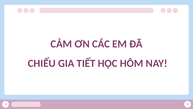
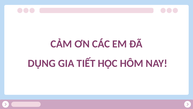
CHIẾU: CHIẾU -> DỤNG
